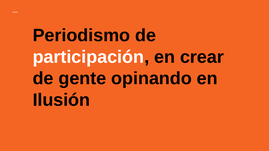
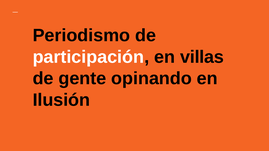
crear: crear -> villas
